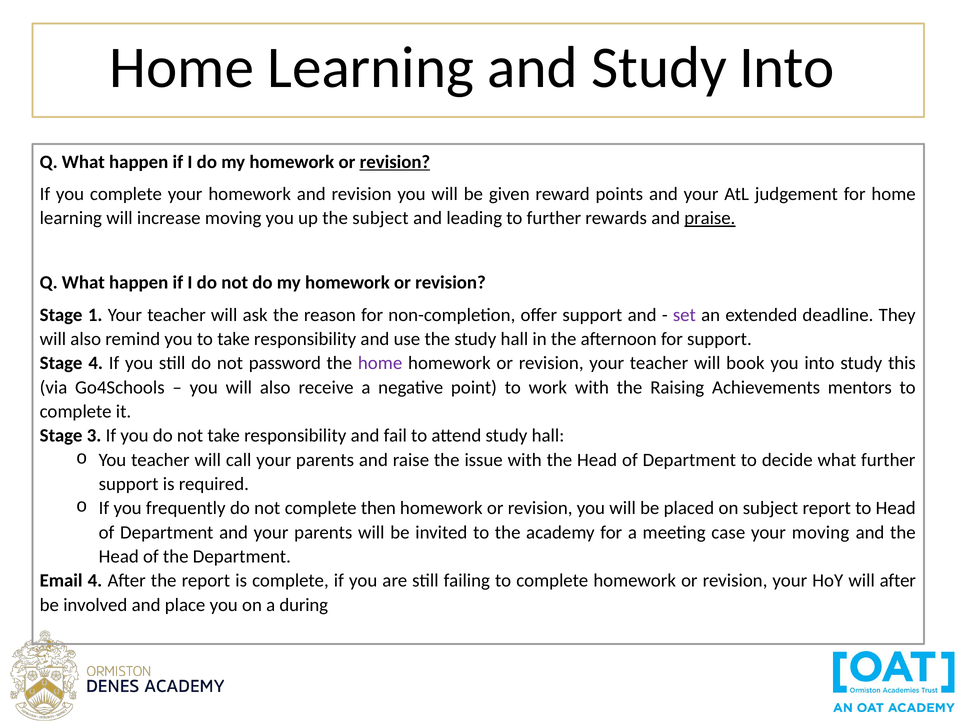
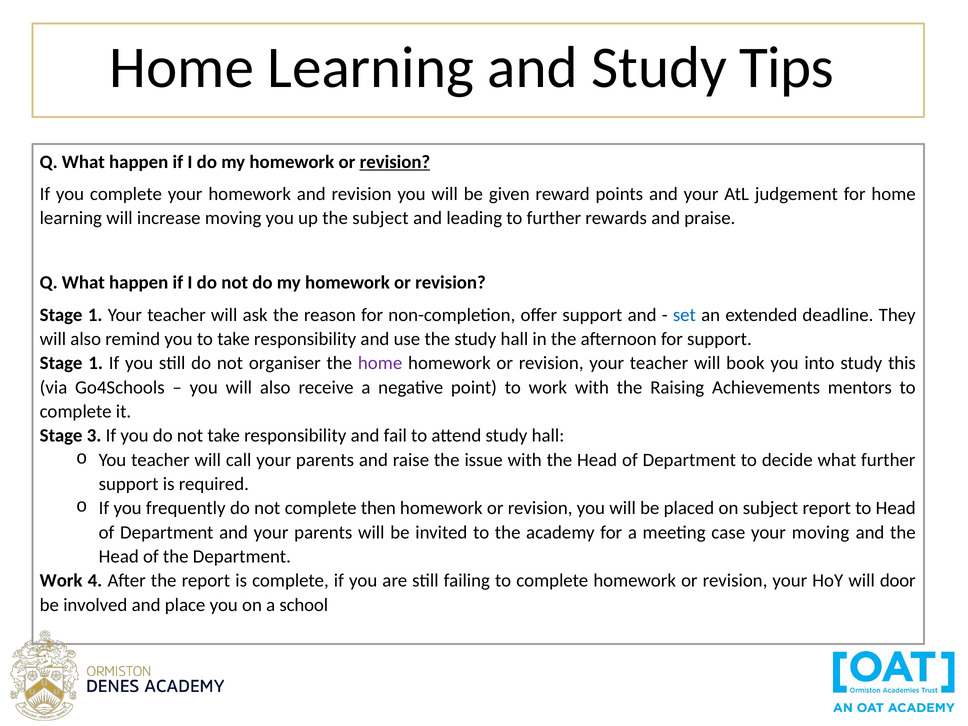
Study Into: Into -> Tips
praise underline: present -> none
set colour: purple -> blue
4 at (96, 363): 4 -> 1
password: password -> organiser
Email at (61, 581): Email -> Work
will after: after -> door
during: during -> school
